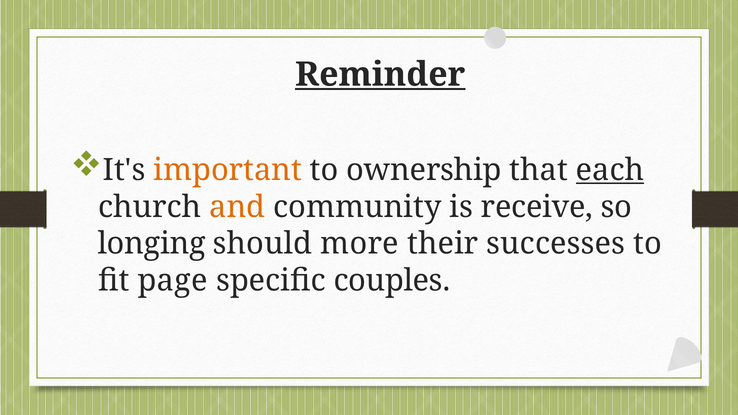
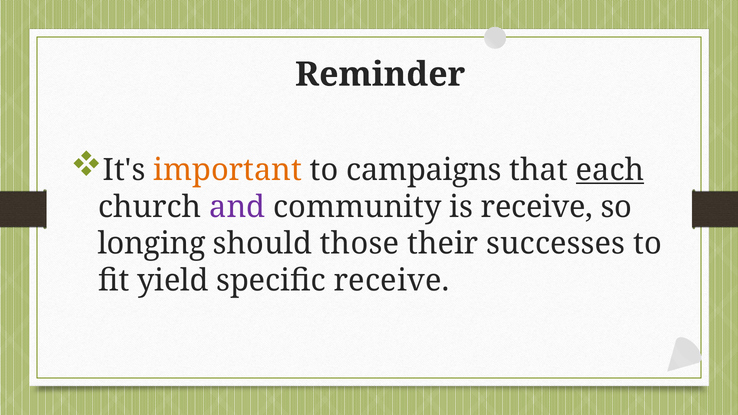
Reminder underline: present -> none
ownership: ownership -> campaigns
and colour: orange -> purple
more: more -> those
page: page -> yield
specific couples: couples -> receive
